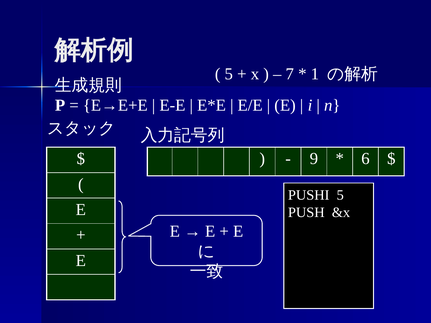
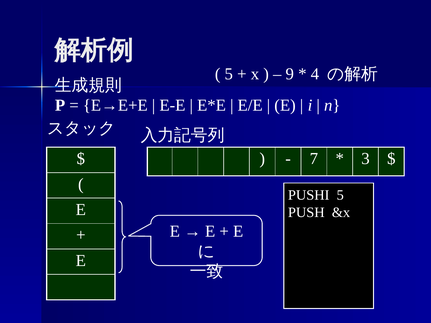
7: 7 -> 9
1: 1 -> 4
9: 9 -> 7
6: 6 -> 3
